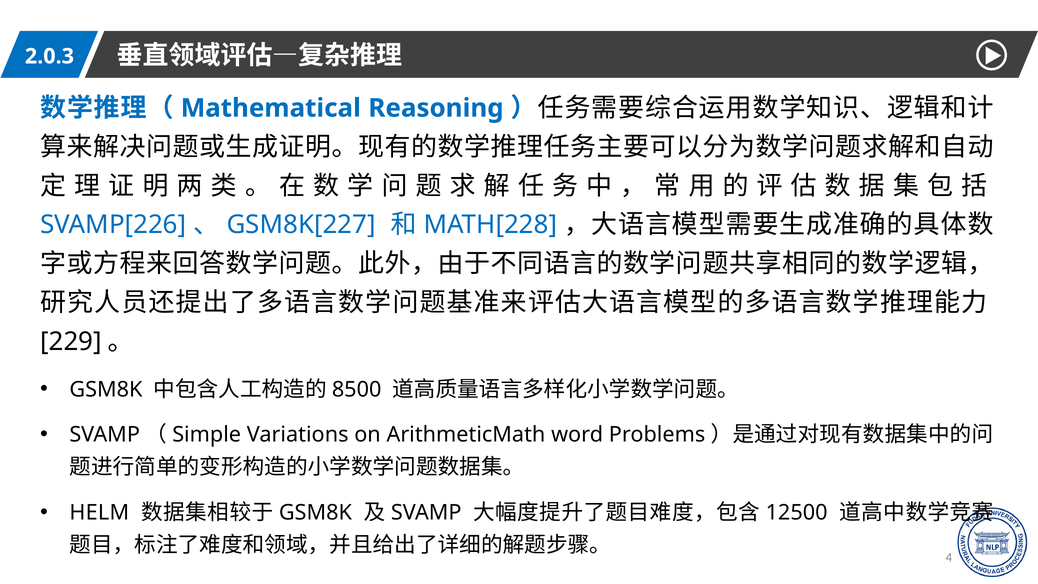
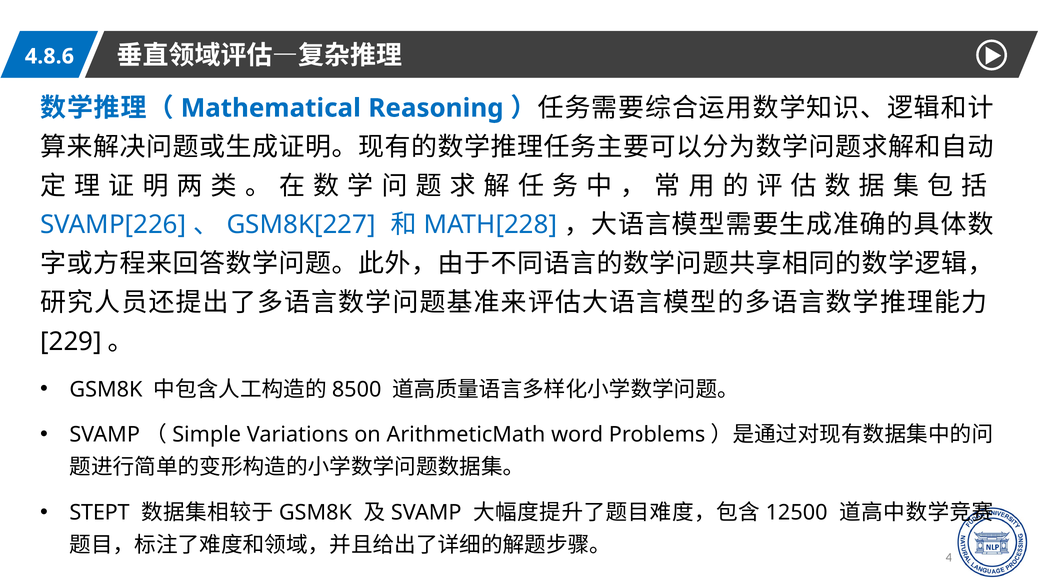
2.0.3: 2.0.3 -> 4.8.6
HELM: HELM -> STEPT
